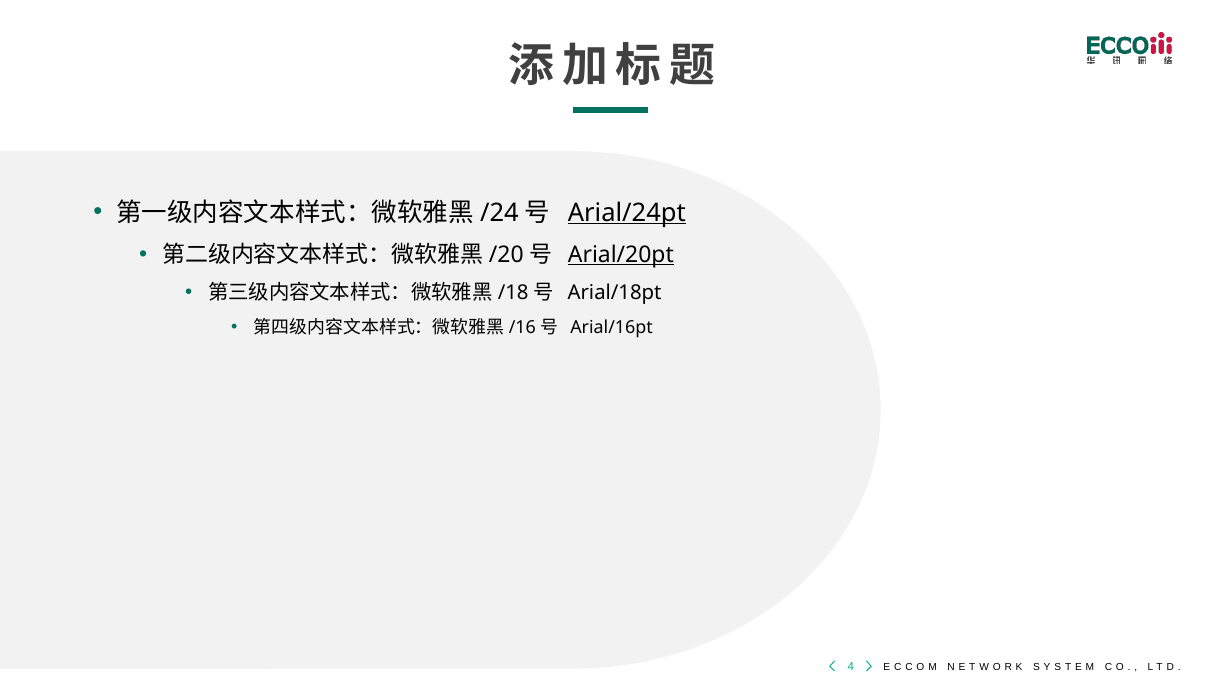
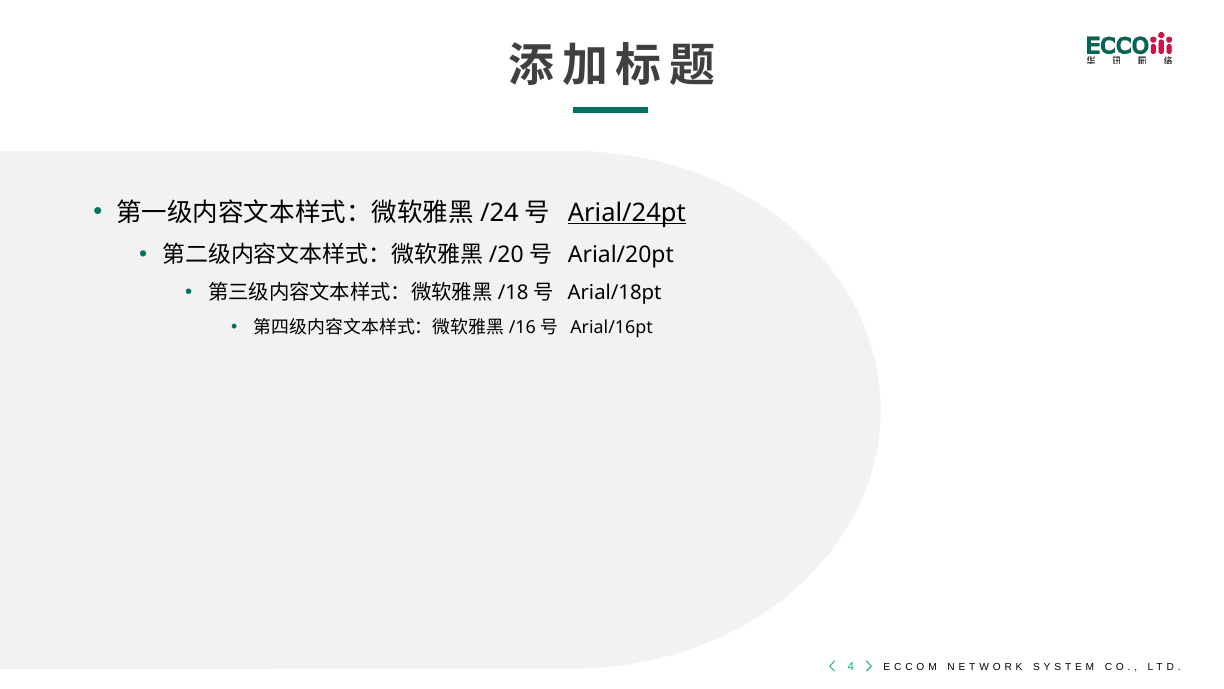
Arial/20pt underline: present -> none
